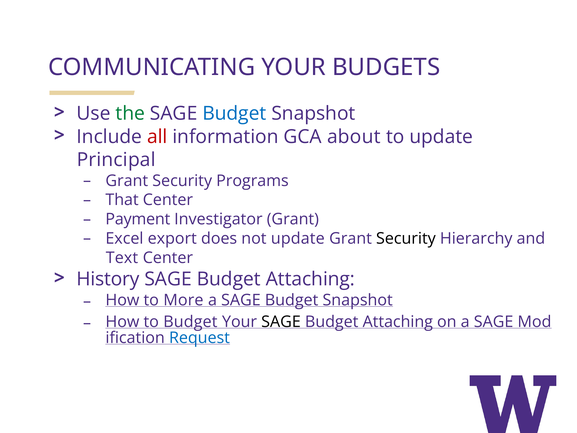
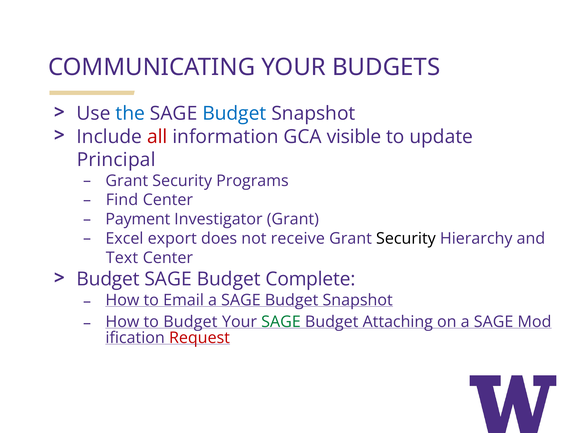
the colour: green -> blue
about: about -> visible
That: That -> Find
not update: update -> receive
History at (108, 279): History -> Budget
Attaching at (310, 279): Attaching -> Complete
More: More -> Email
SAGE at (281, 322) colour: black -> green
Request colour: blue -> red
